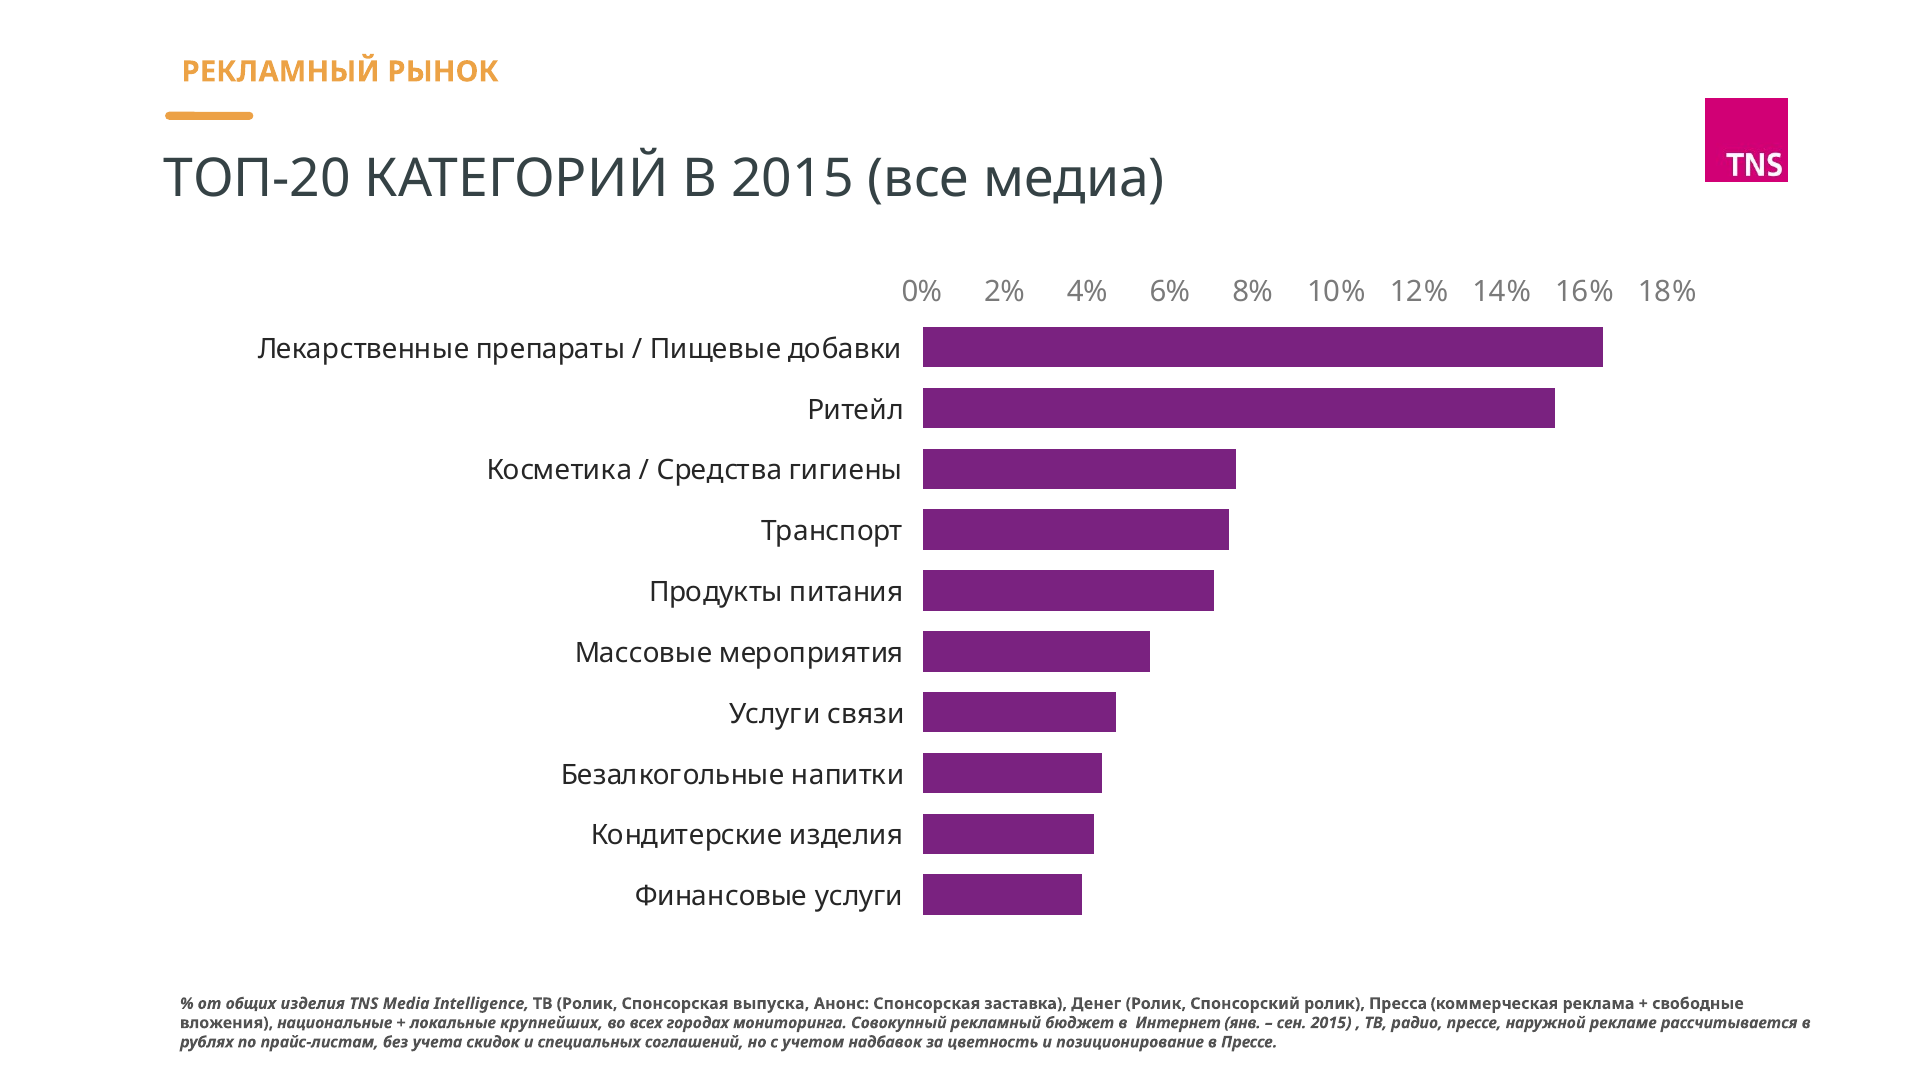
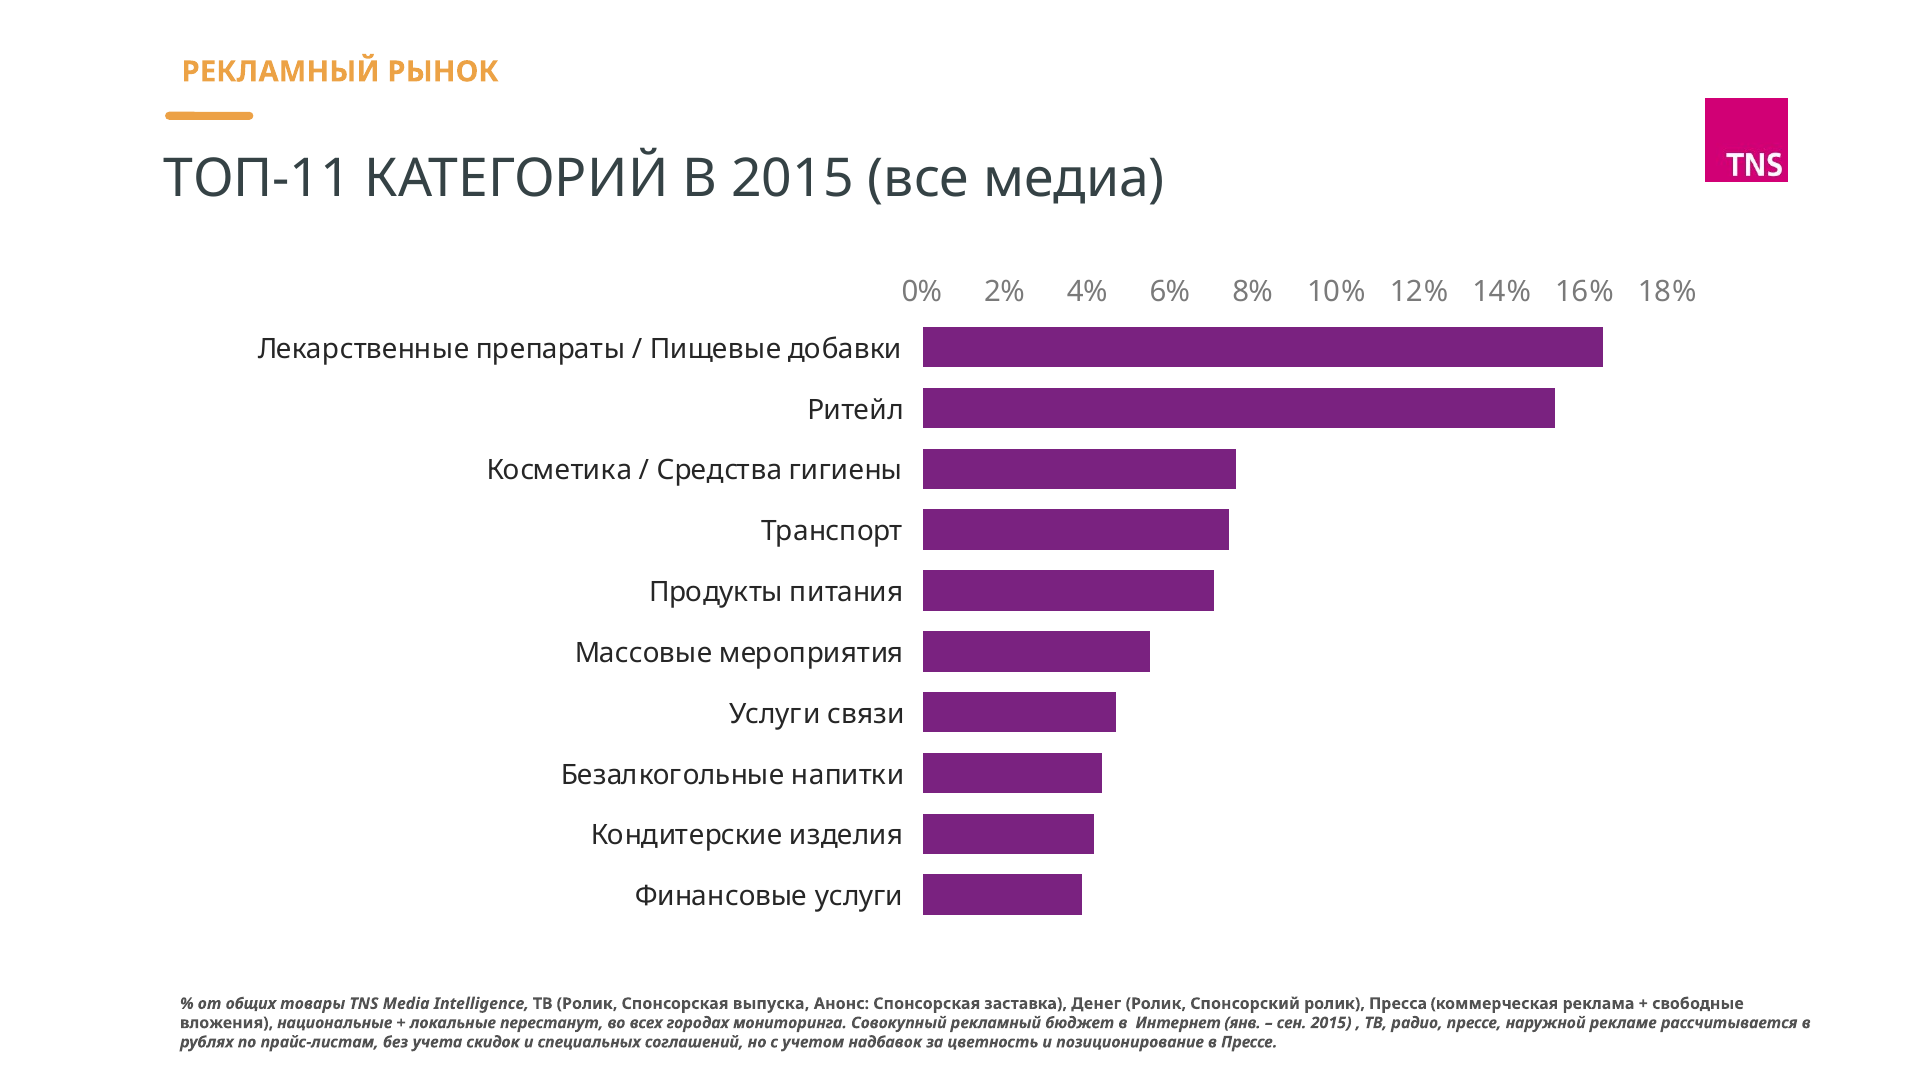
ТОП-20: ТОП-20 -> ТОП-11
общих изделия: изделия -> товары
крупнейших: крупнейших -> перестанут
